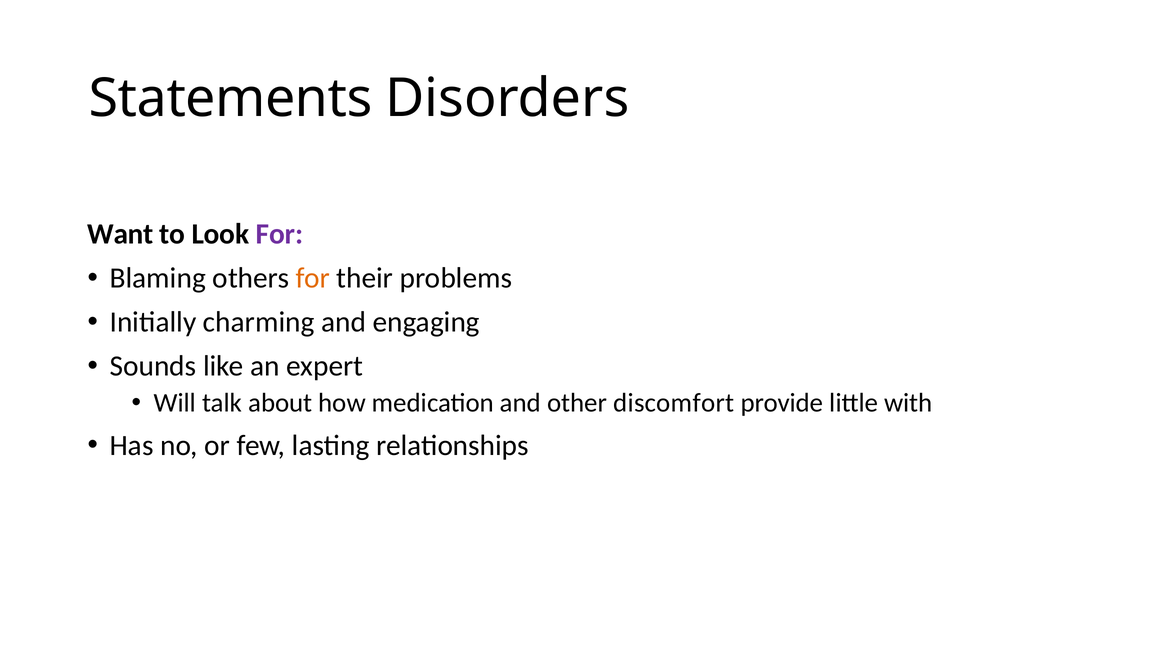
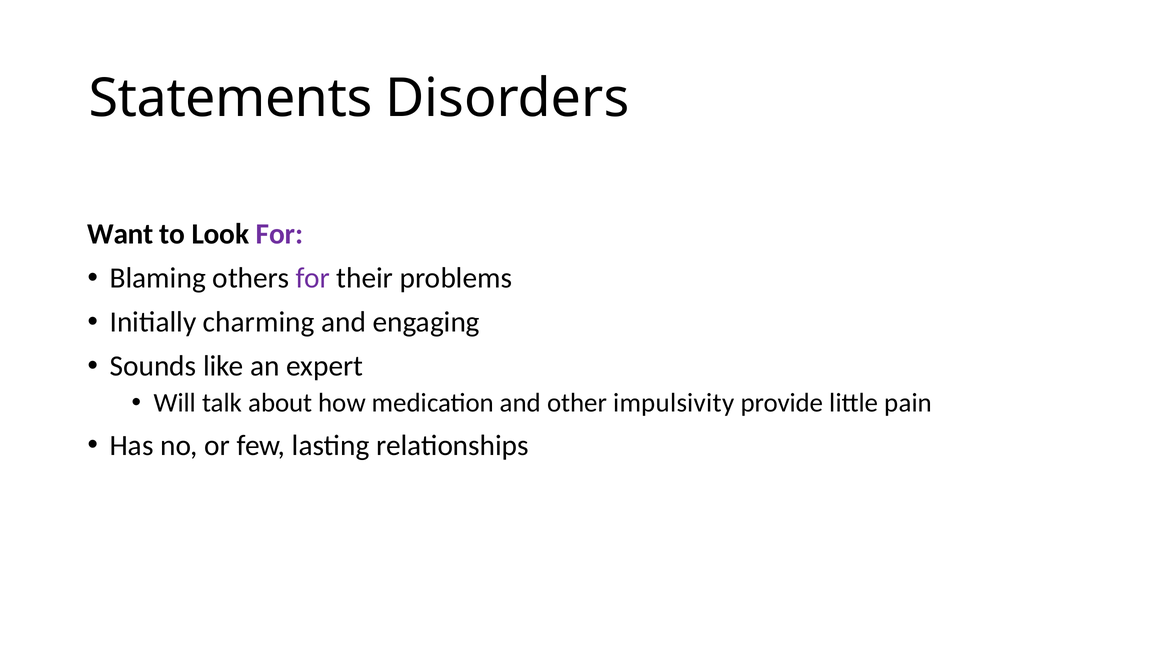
for at (313, 278) colour: orange -> purple
discomfort: discomfort -> impulsivity
with: with -> pain
